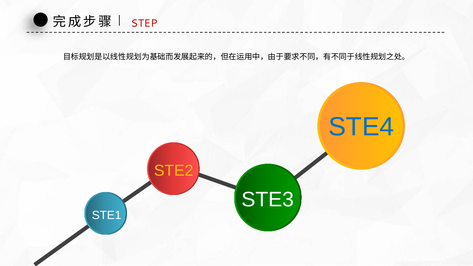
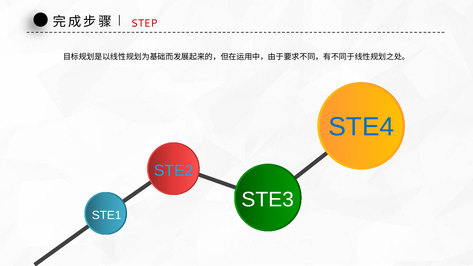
STE2 colour: yellow -> light blue
